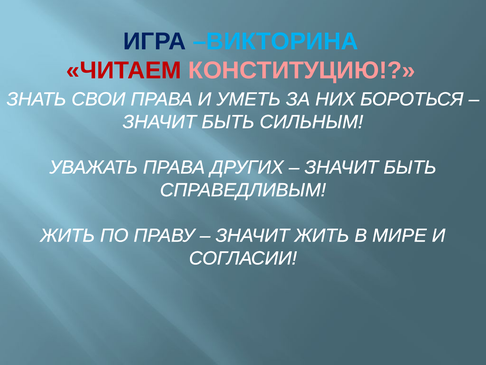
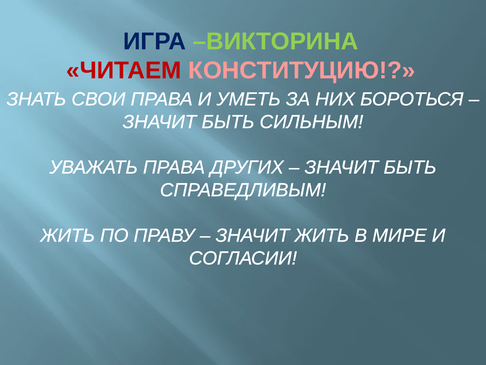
ВИКТОРИНА colour: light blue -> light green
